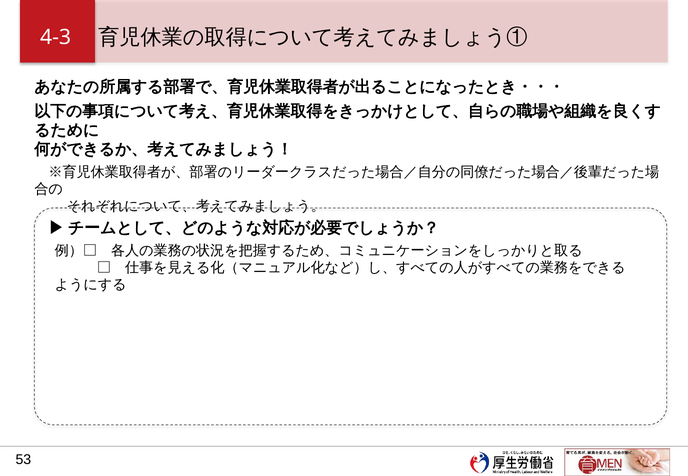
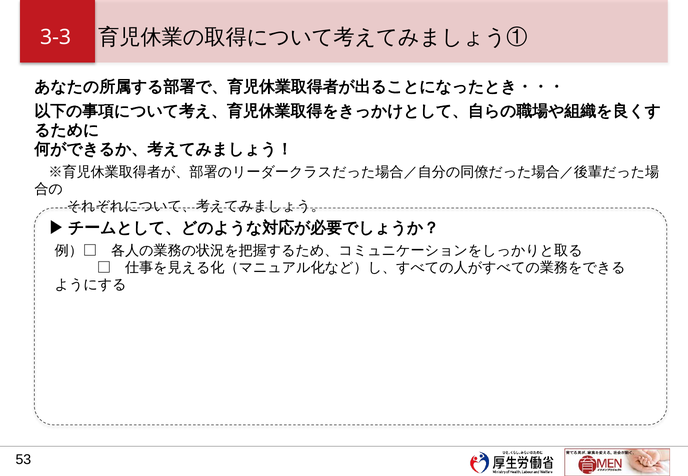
4-3: 4-3 -> 3-3
